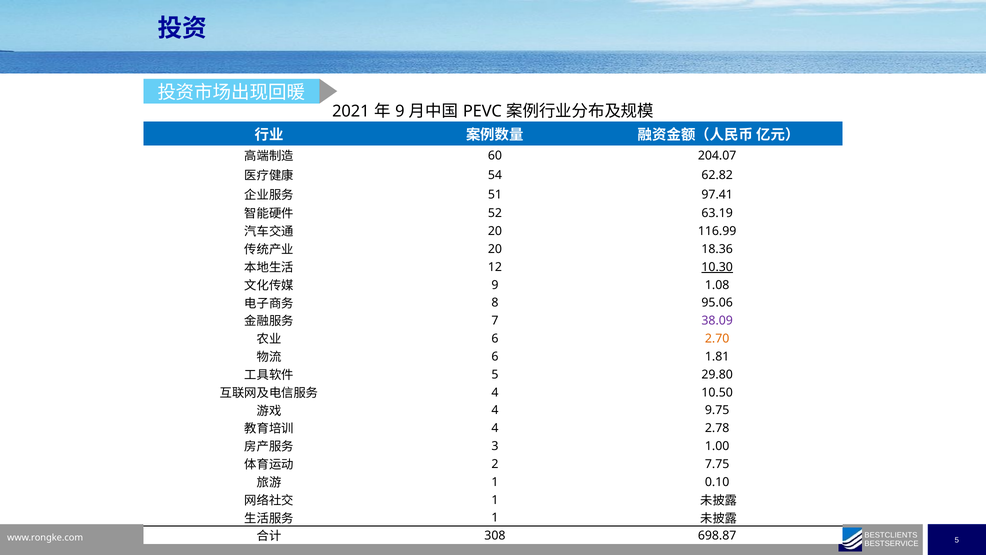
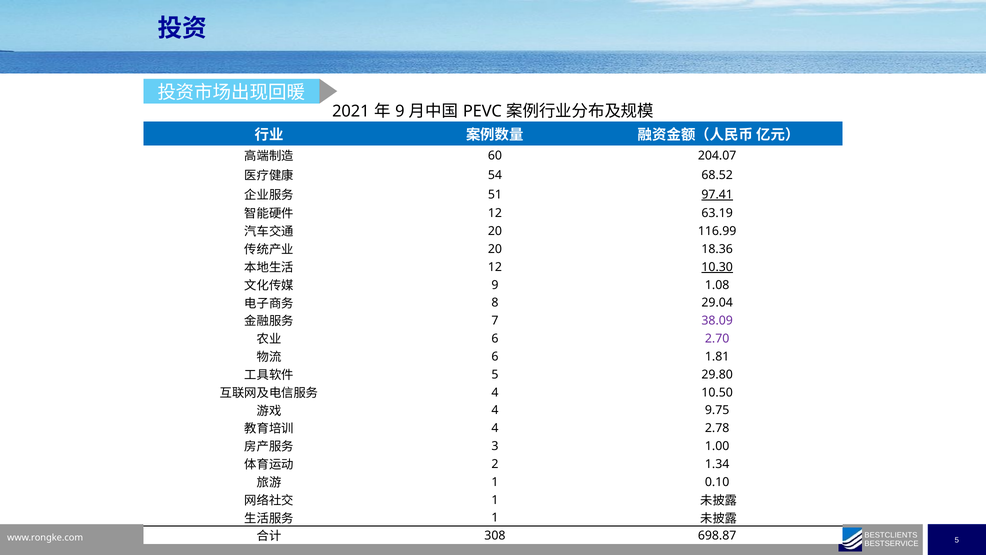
62.82: 62.82 -> 68.52
97.41 underline: none -> present
52 at (495, 213): 52 -> 12
95.06: 95.06 -> 29.04
2.70 colour: orange -> purple
7.75: 7.75 -> 1.34
